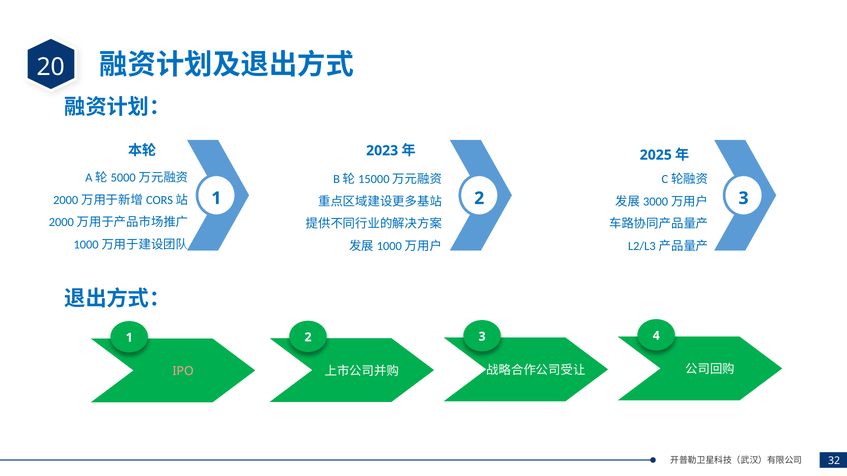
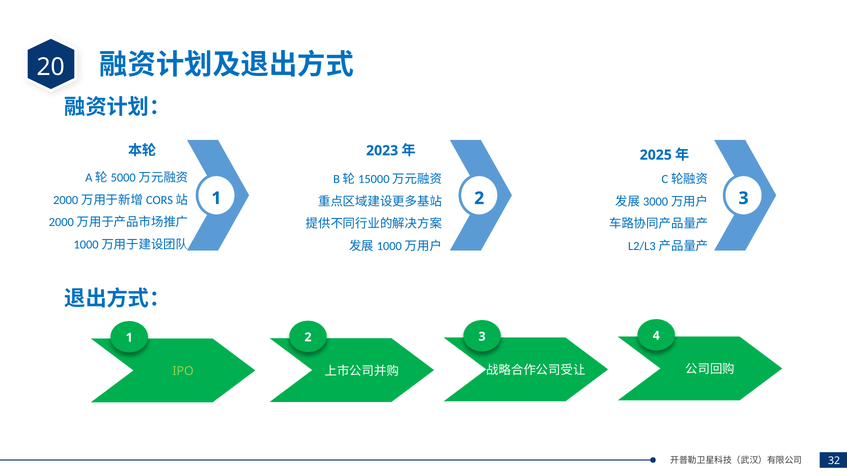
IPO colour: pink -> light green
